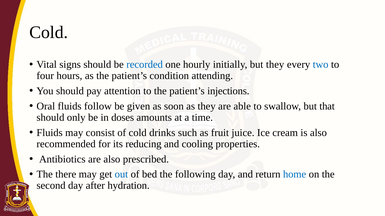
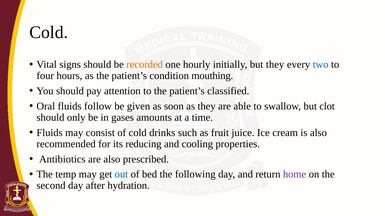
recorded colour: blue -> orange
attending: attending -> mouthing
injections: injections -> classified
that: that -> clot
doses: doses -> gases
there: there -> temp
home colour: blue -> purple
